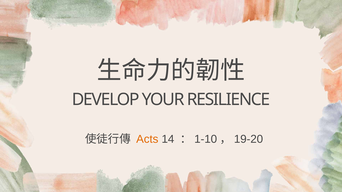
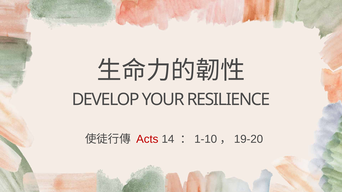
Acts colour: orange -> red
